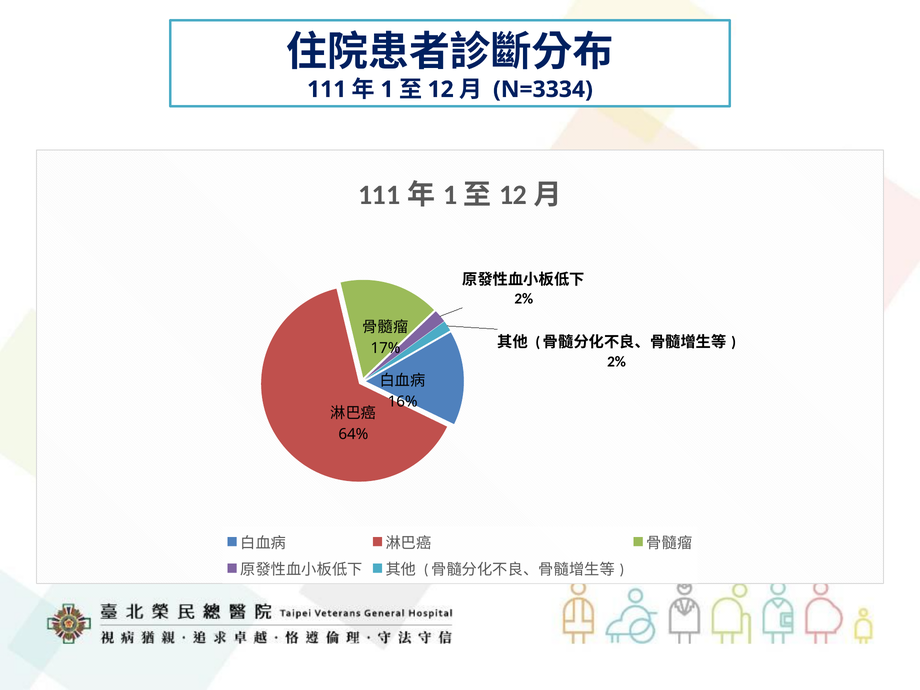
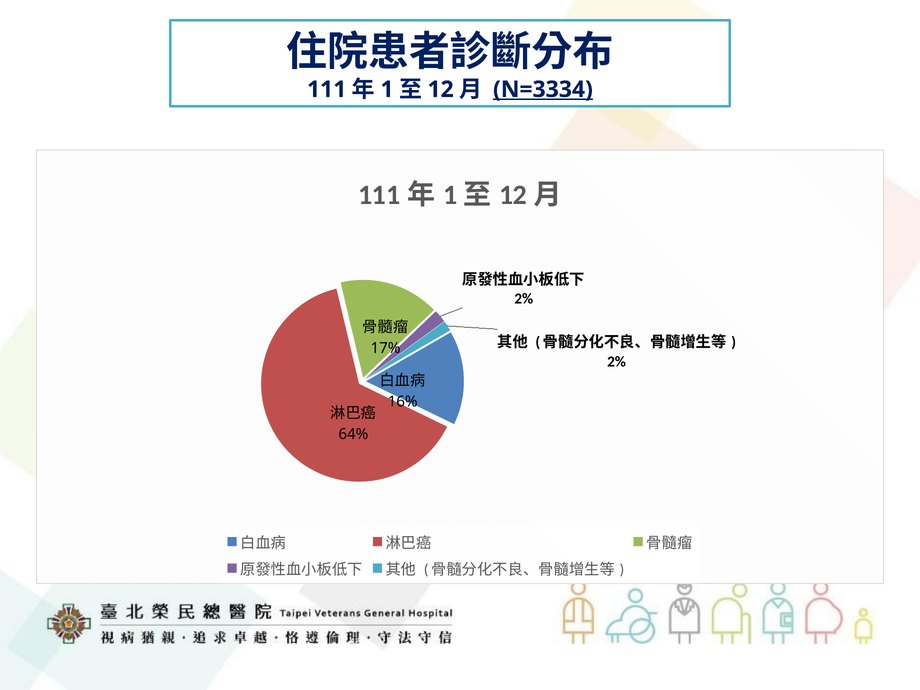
N=3334 underline: none -> present
